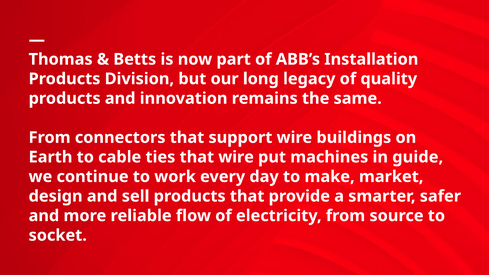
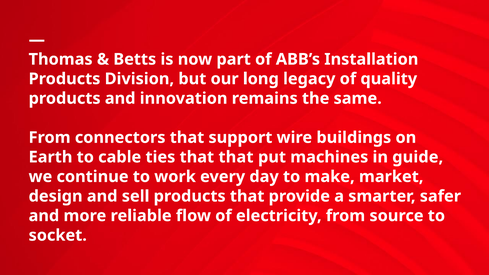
that wire: wire -> that
